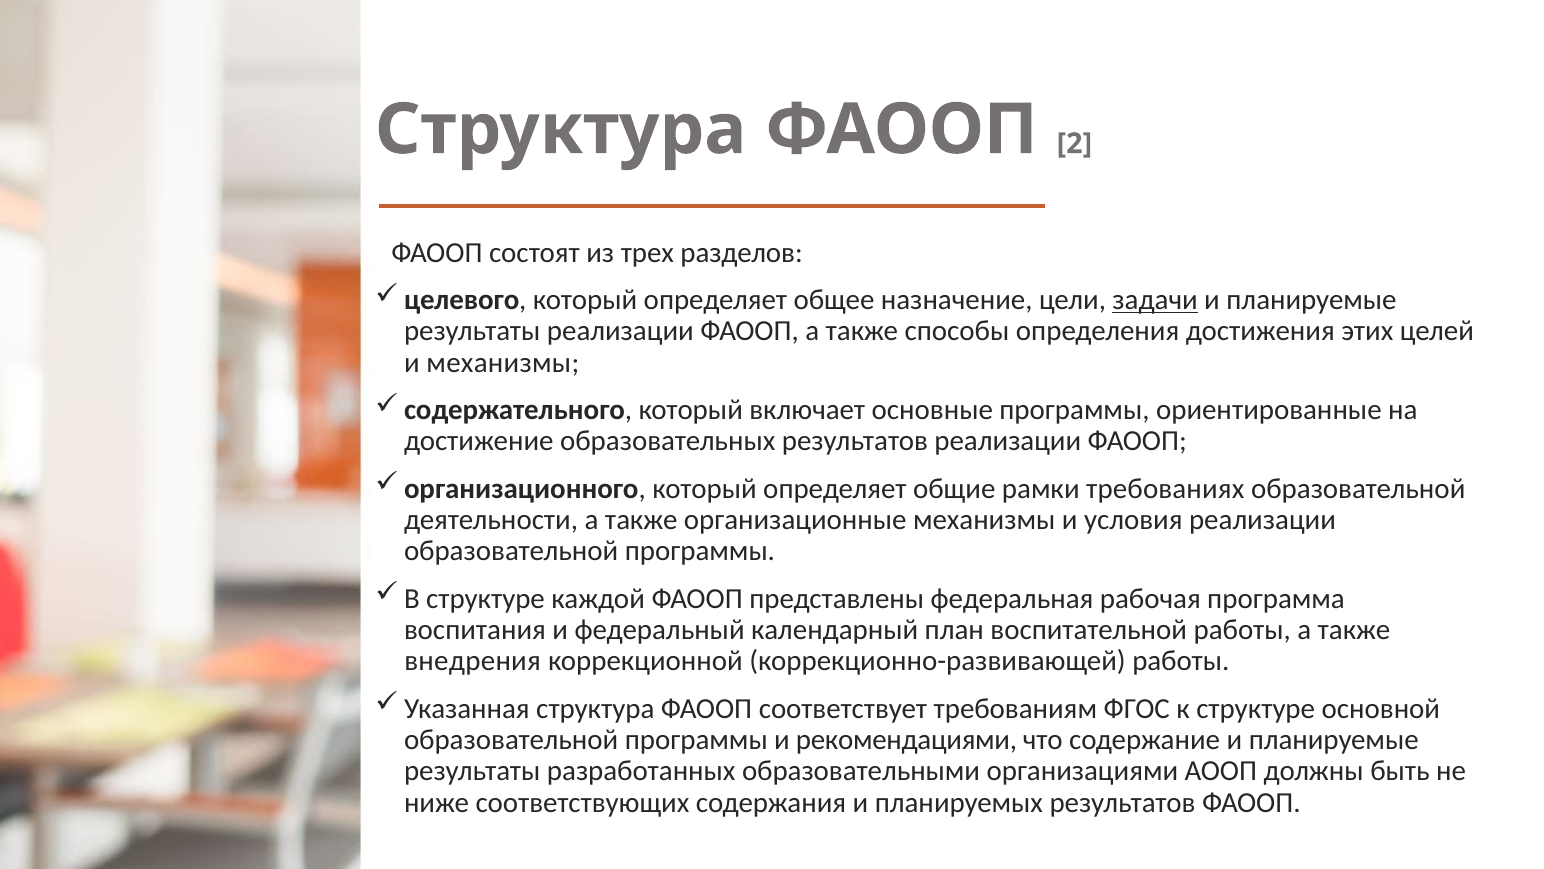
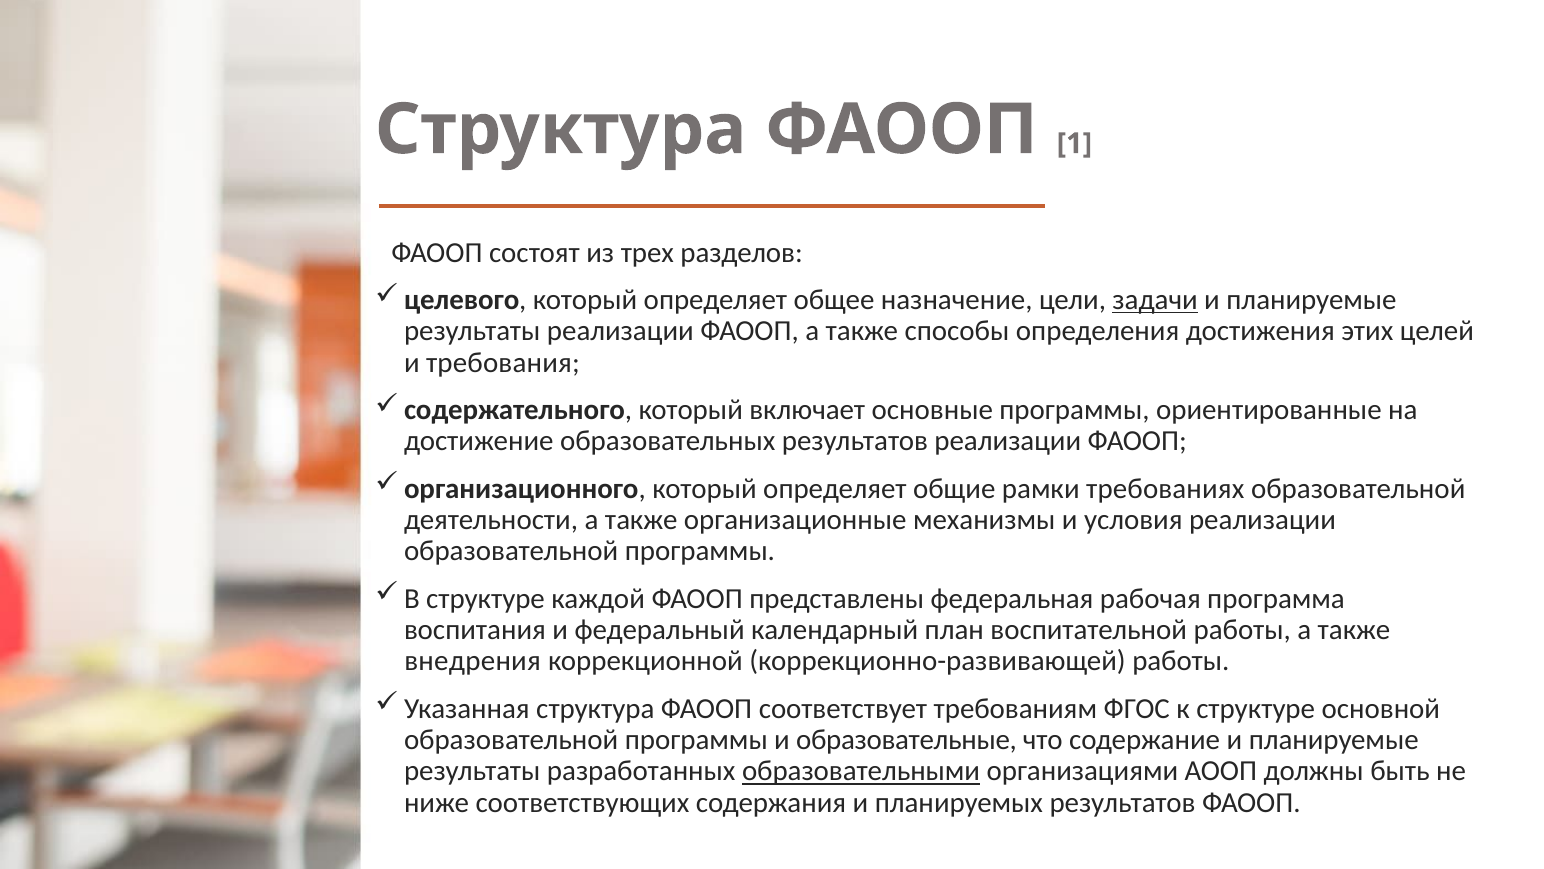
2: 2 -> 1
и механизмы: механизмы -> требования
рекомендациями: рекомендациями -> образовательные
образовательными underline: none -> present
